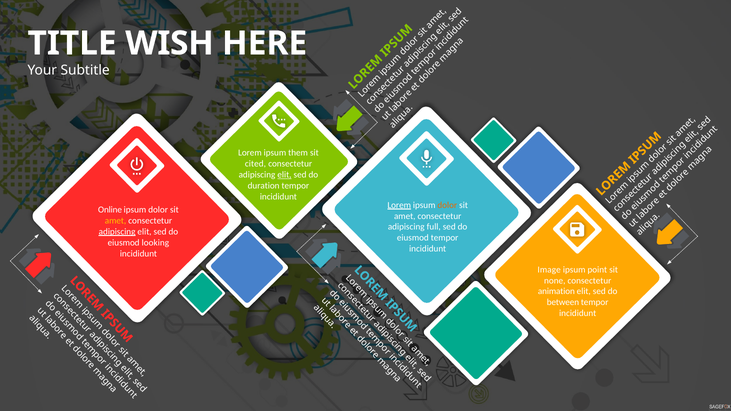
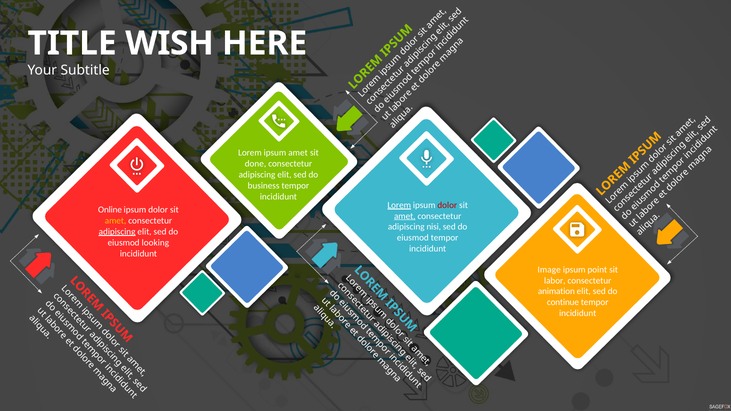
ipsum them: them -> amet
cited: cited -> done
elit at (284, 175) underline: present -> none
duration: duration -> business
dolor at (447, 205) colour: orange -> red
amet at (405, 216) underline: none -> present
full: full -> nisi
none: none -> labor
between: between -> continue
